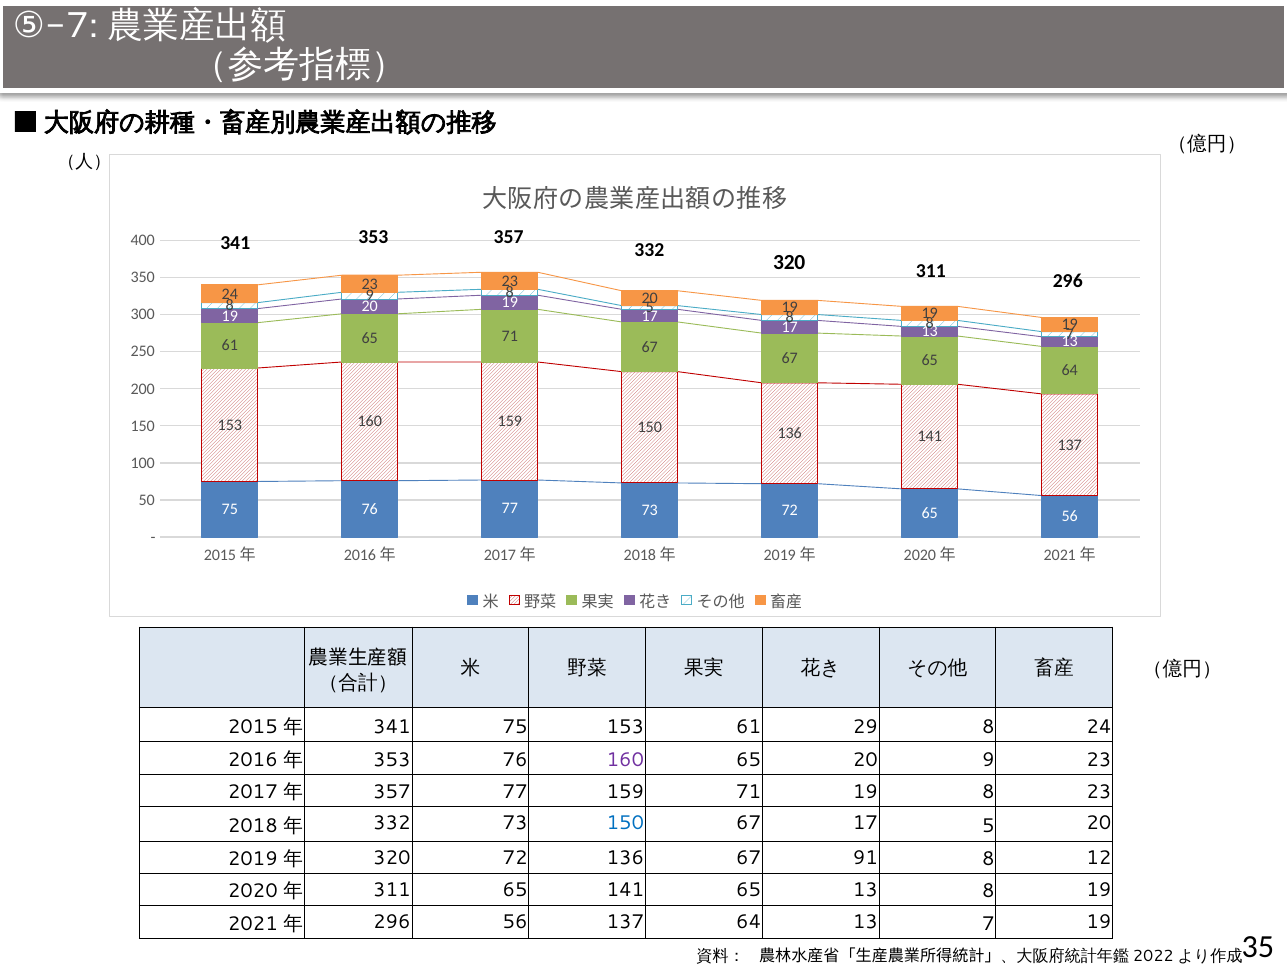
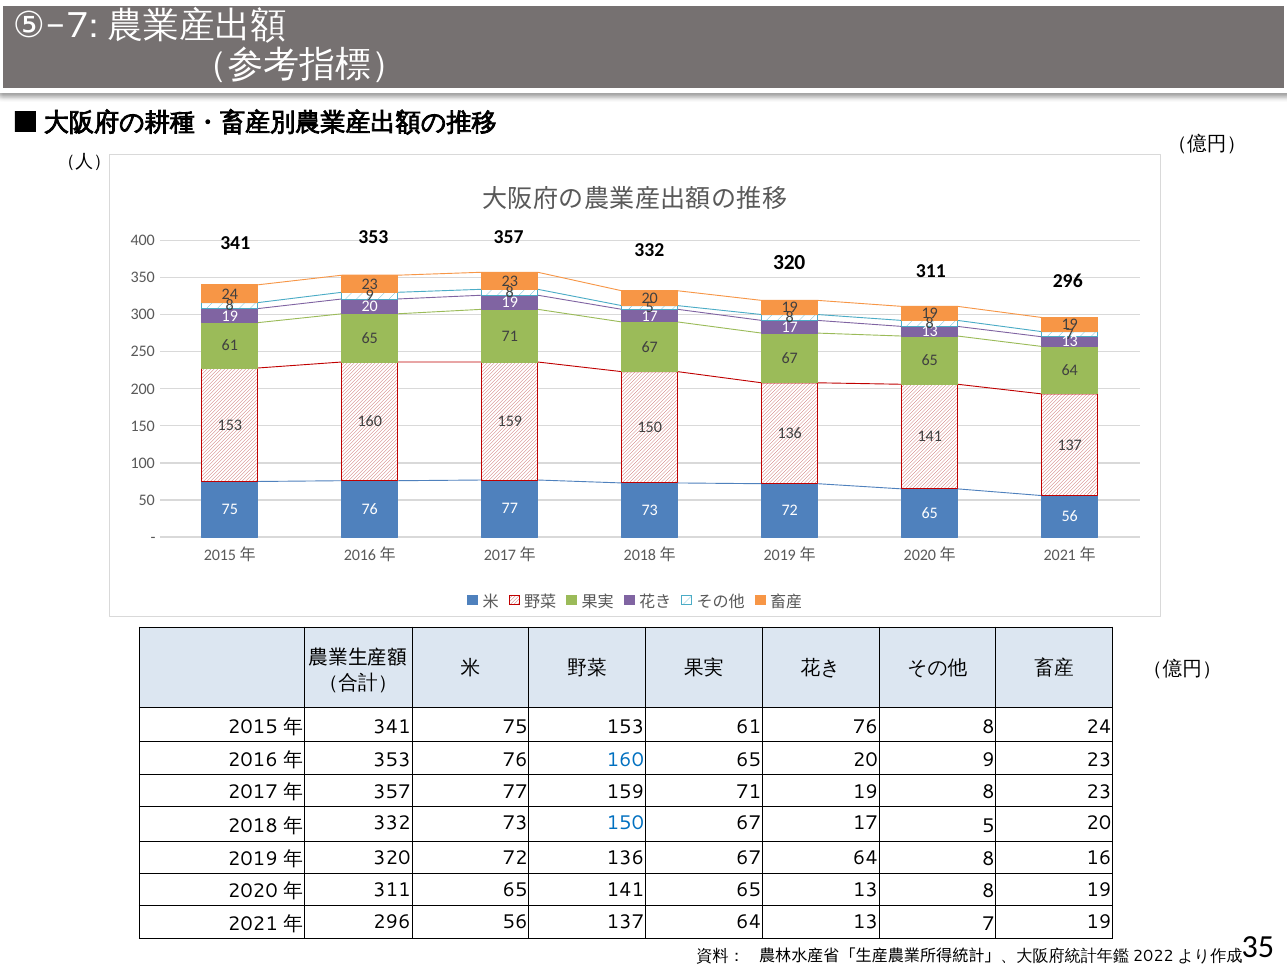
61 29: 29 -> 76
160 at (625, 759) colour: purple -> blue
67 91: 91 -> 64
12: 12 -> 16
